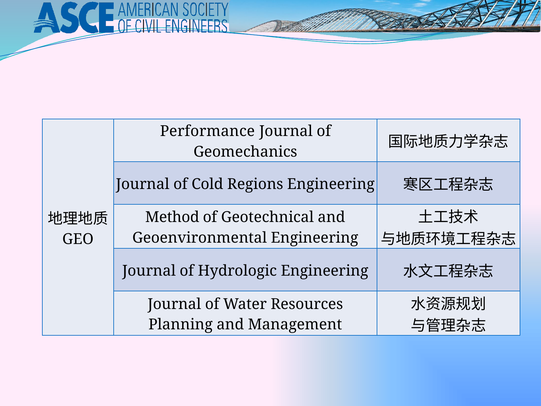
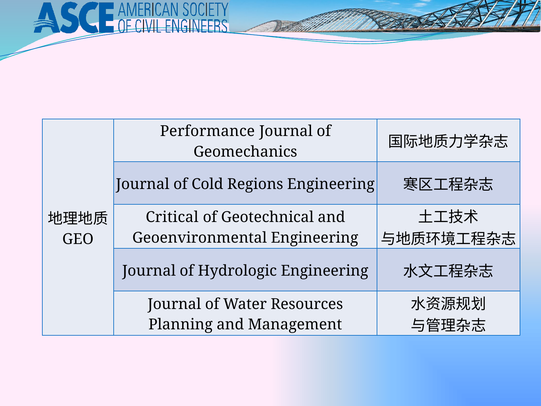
Method: Method -> Critical
